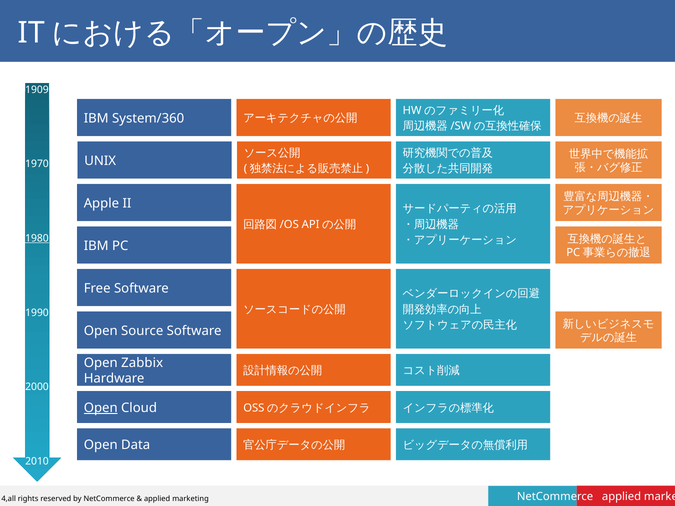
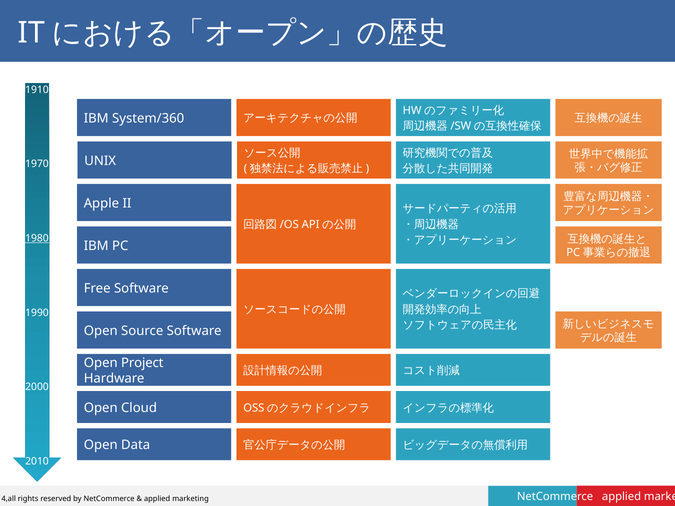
1909: 1909 -> 1910
Zabbix: Zabbix -> Project
Open at (101, 408) underline: present -> none
